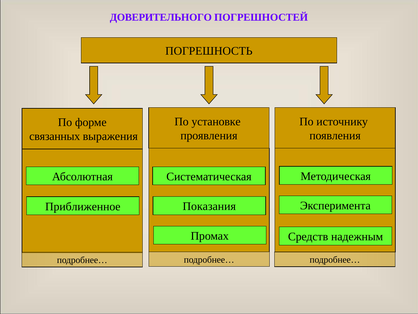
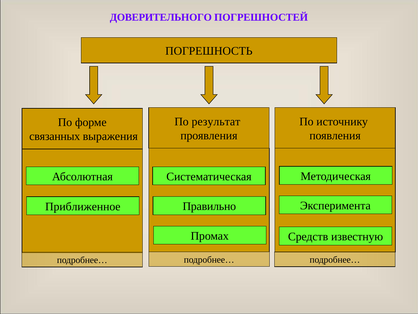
установке: установке -> результат
Показания: Показания -> Правильно
надежным: надежным -> известную
